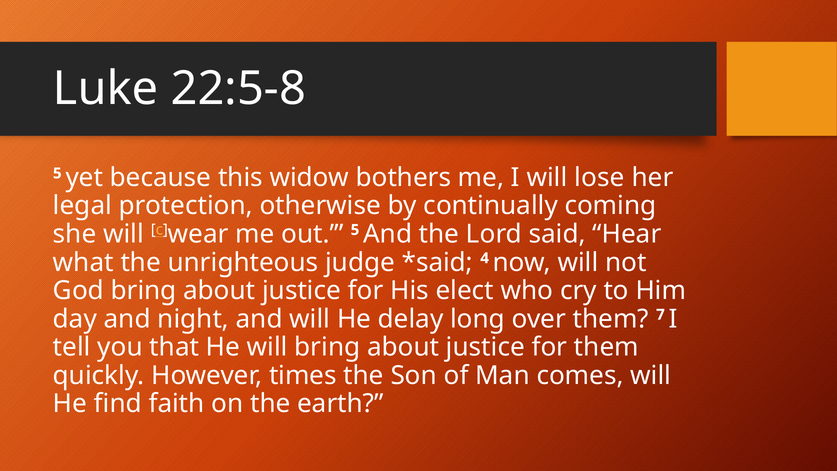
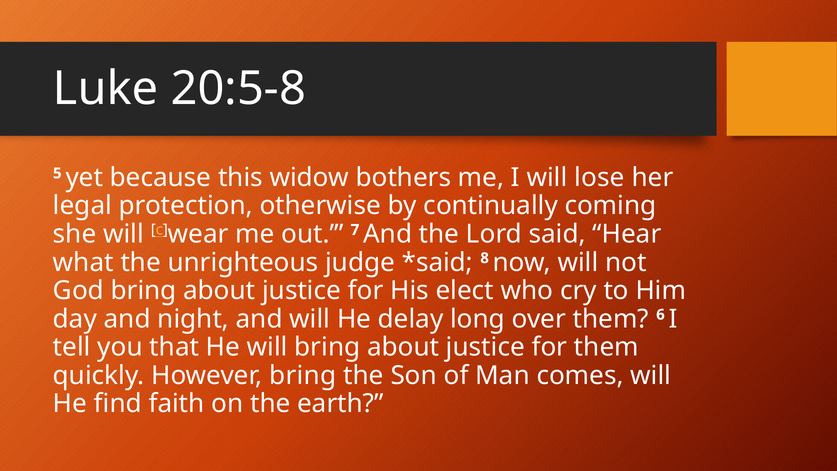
22:5-8: 22:5-8 -> 20:5-8
out 5: 5 -> 7
4: 4 -> 8
7: 7 -> 6
However times: times -> bring
